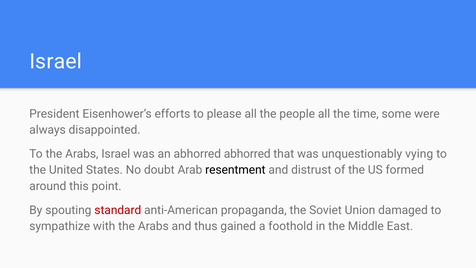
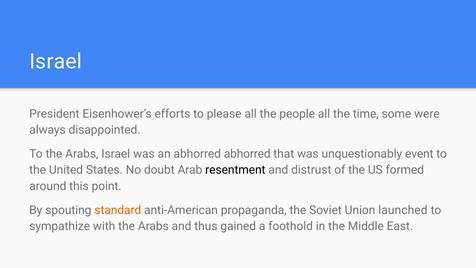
vying: vying -> event
standard colour: red -> orange
damaged: damaged -> launched
